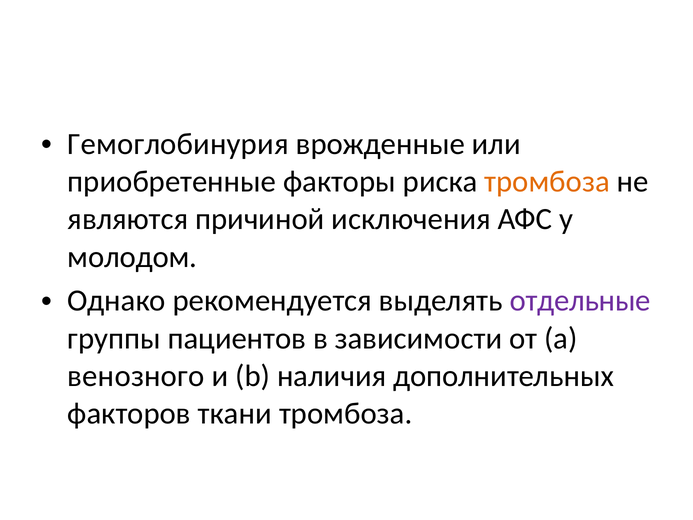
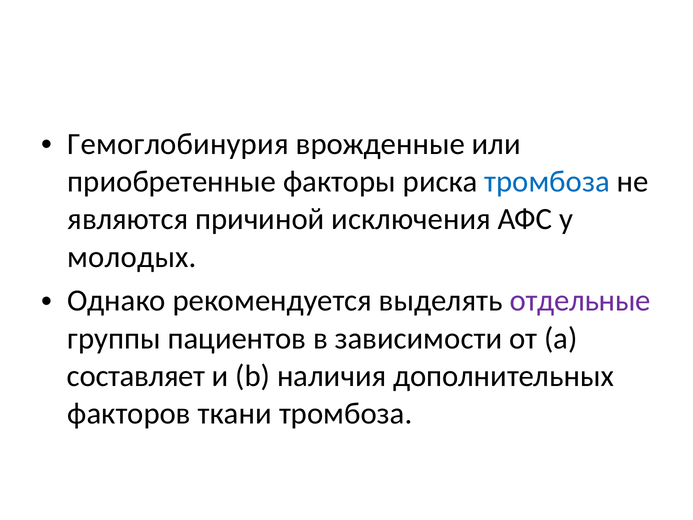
тромбоза at (547, 182) colour: orange -> blue
молодом: молодом -> молодых
венозного: венозного -> составляет
